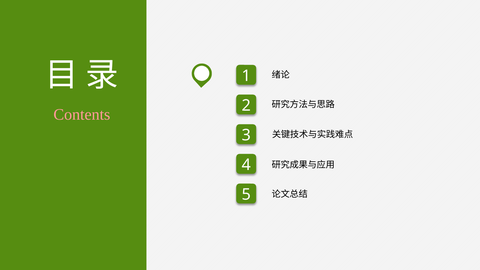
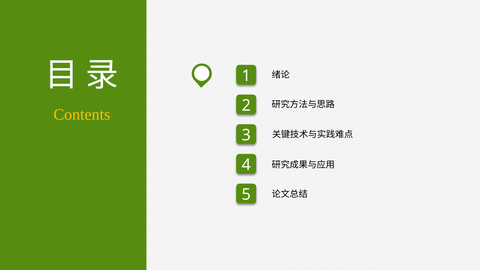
Contents colour: pink -> yellow
